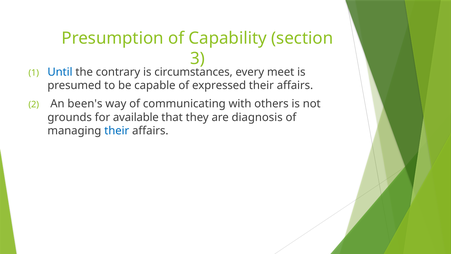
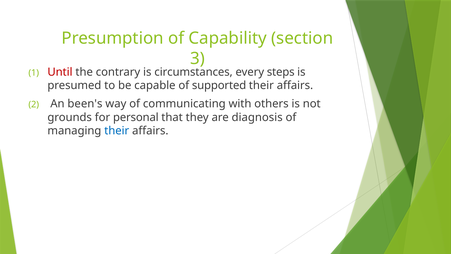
Until colour: blue -> red
meet: meet -> steps
expressed: expressed -> supported
available: available -> personal
